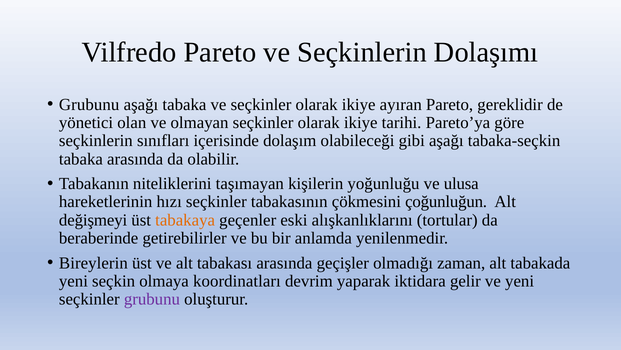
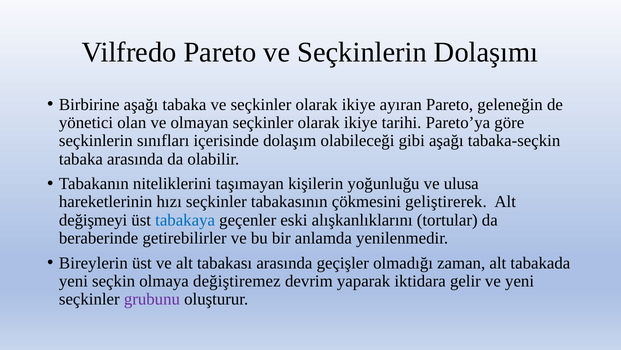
Grubunu at (89, 104): Grubunu -> Birbirine
gereklidir: gereklidir -> geleneğin
çoğunluğun: çoğunluğun -> geliştirerek
tabakaya colour: orange -> blue
koordinatları: koordinatları -> değiştiremez
